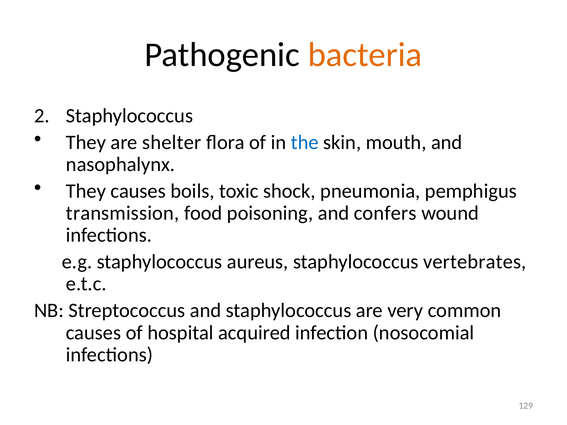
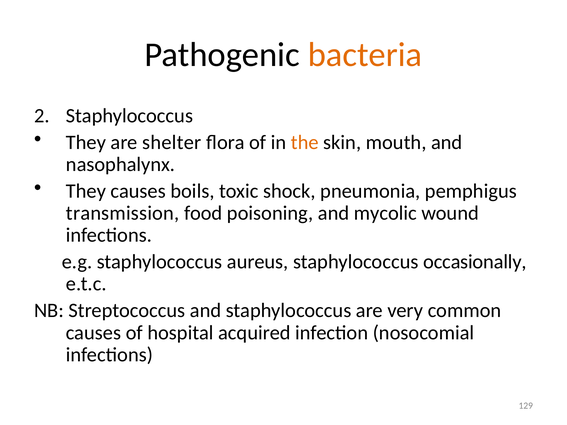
the colour: blue -> orange
confers: confers -> mycolic
vertebrates: vertebrates -> occasionally
